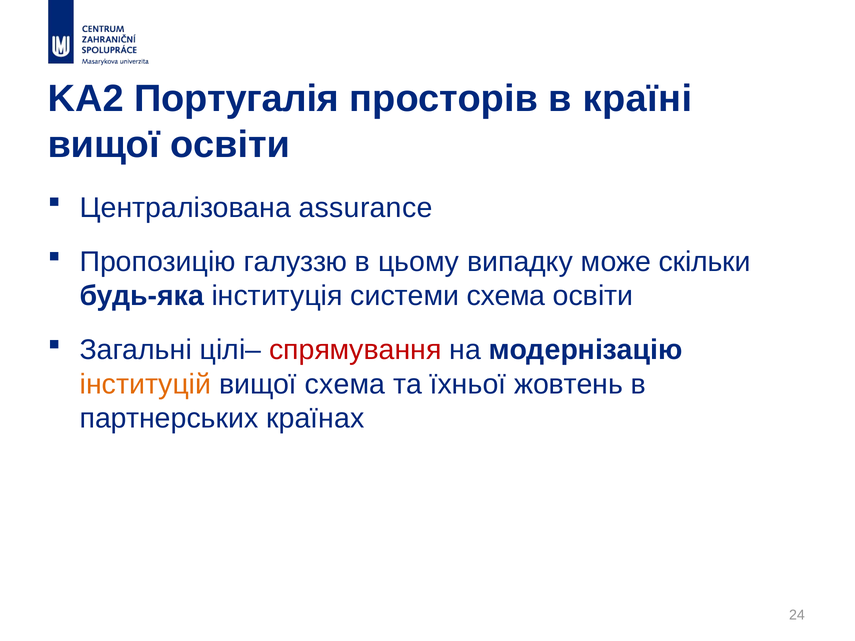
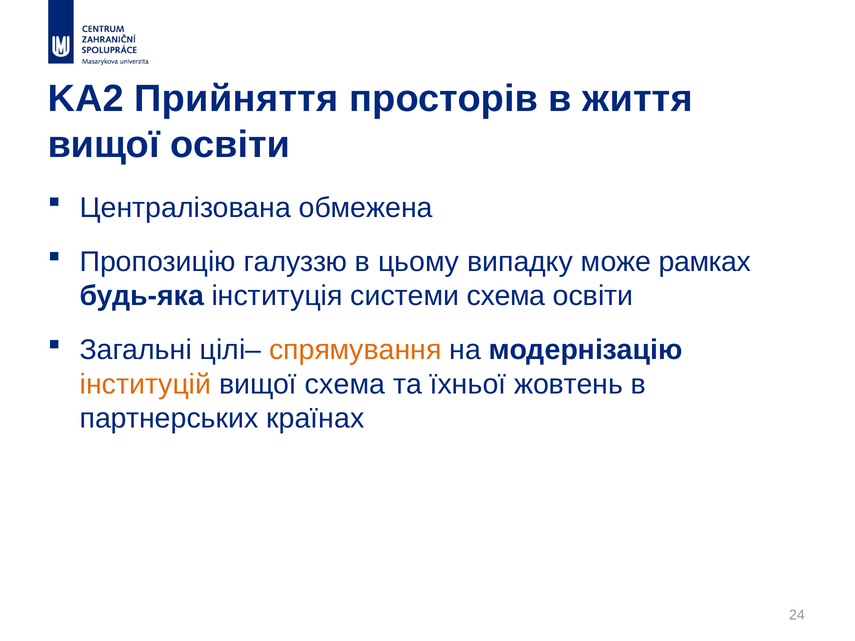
Португалія: Португалія -> Прийняття
країні: країні -> життя
assurance: assurance -> обмежена
скільки: скільки -> рамках
спрямування colour: red -> orange
